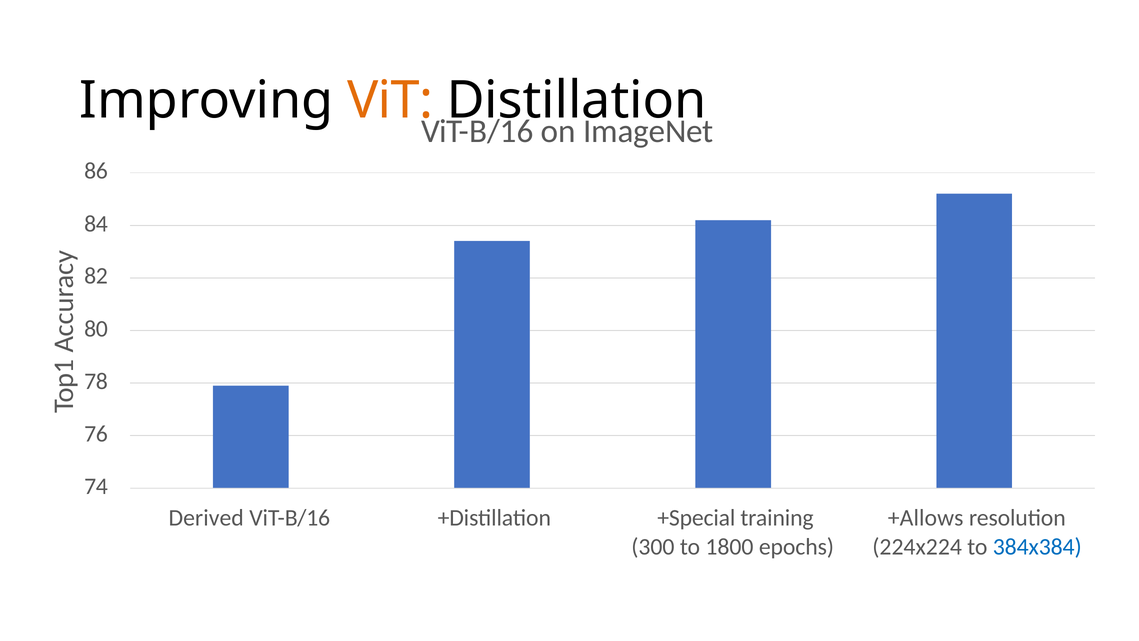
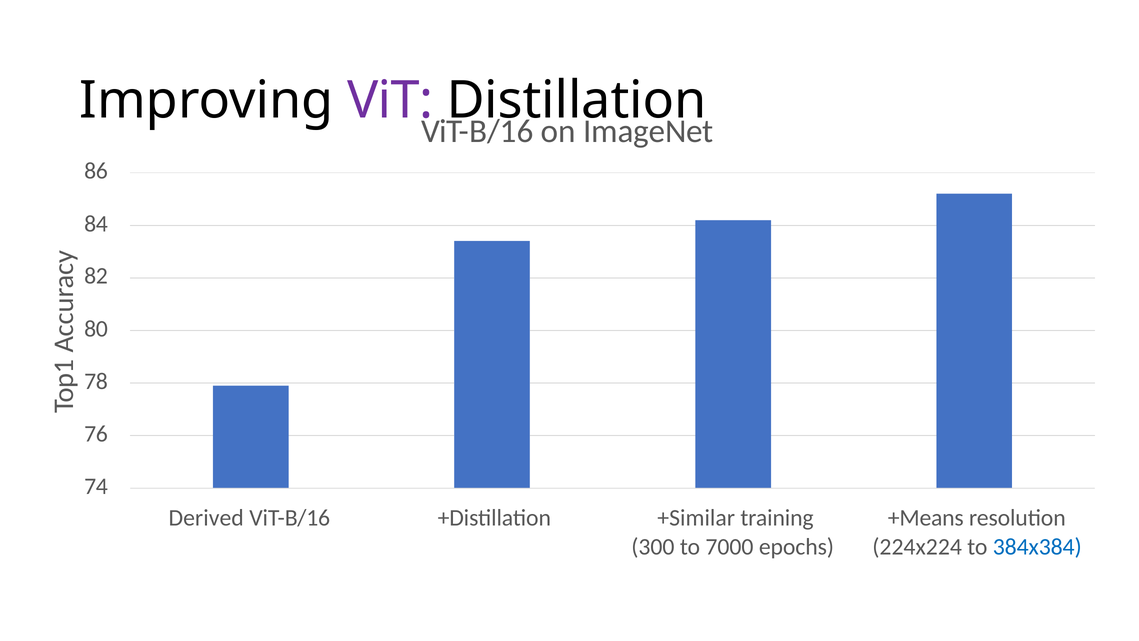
ViT colour: orange -> purple
+Allows: +Allows -> +Means
+Special: +Special -> +Similar
1800: 1800 -> 7000
